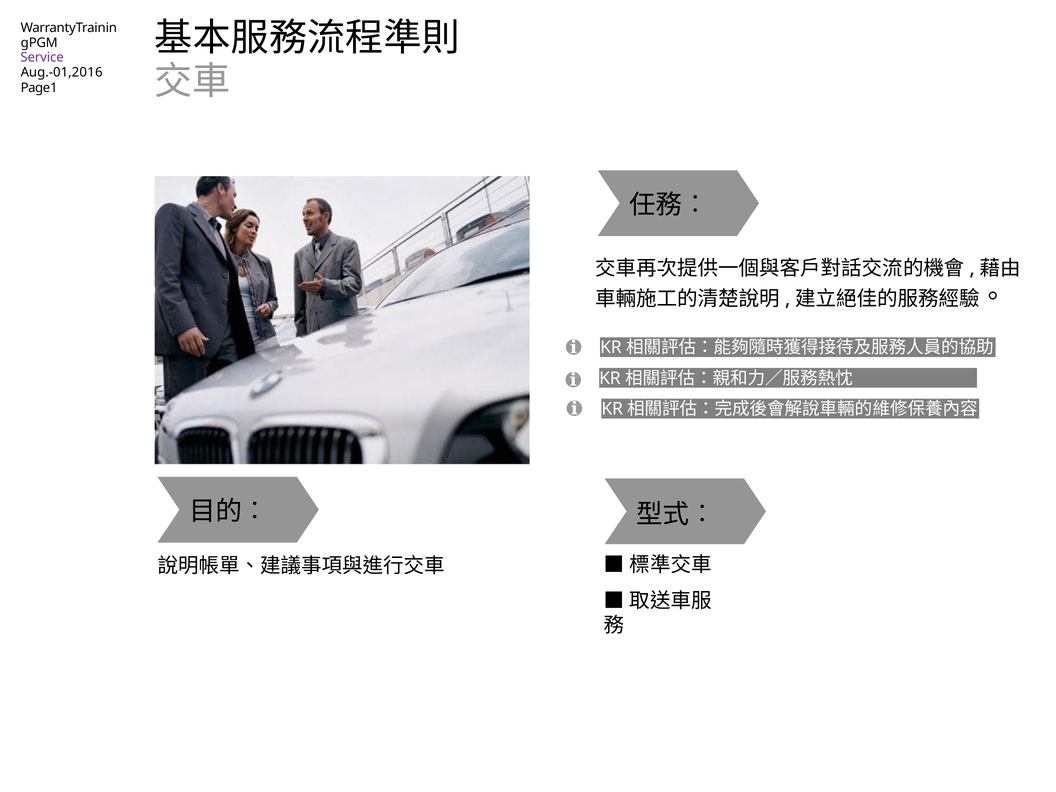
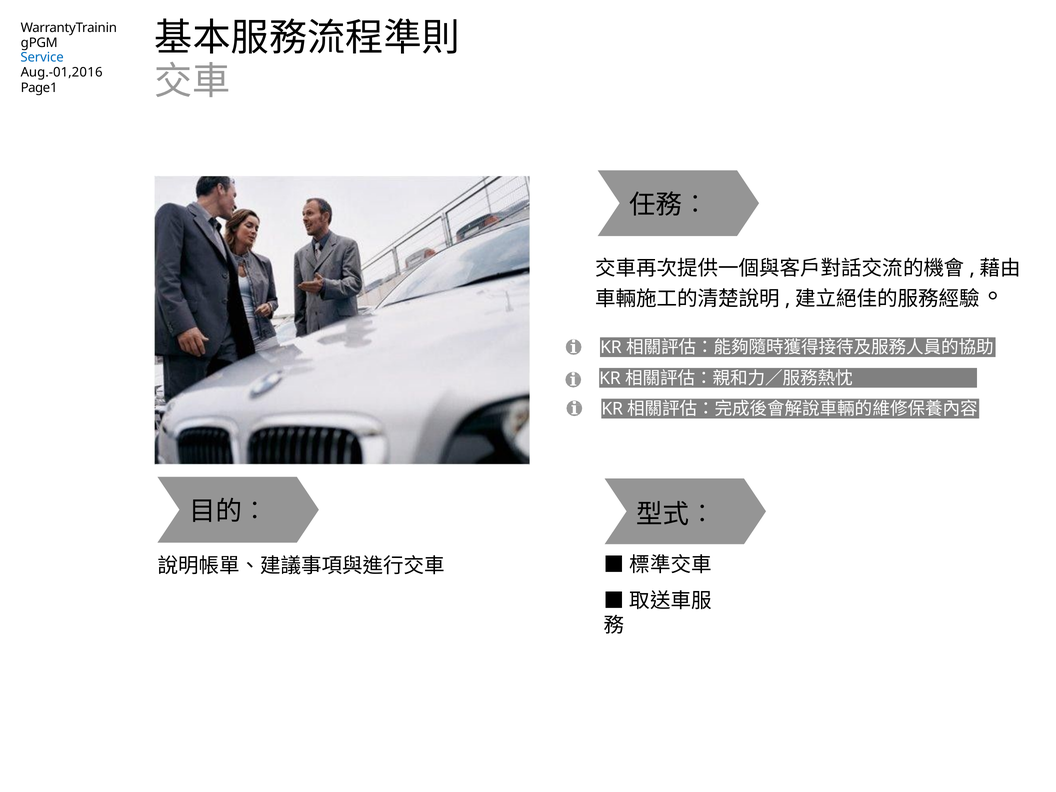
Service colour: purple -> blue
